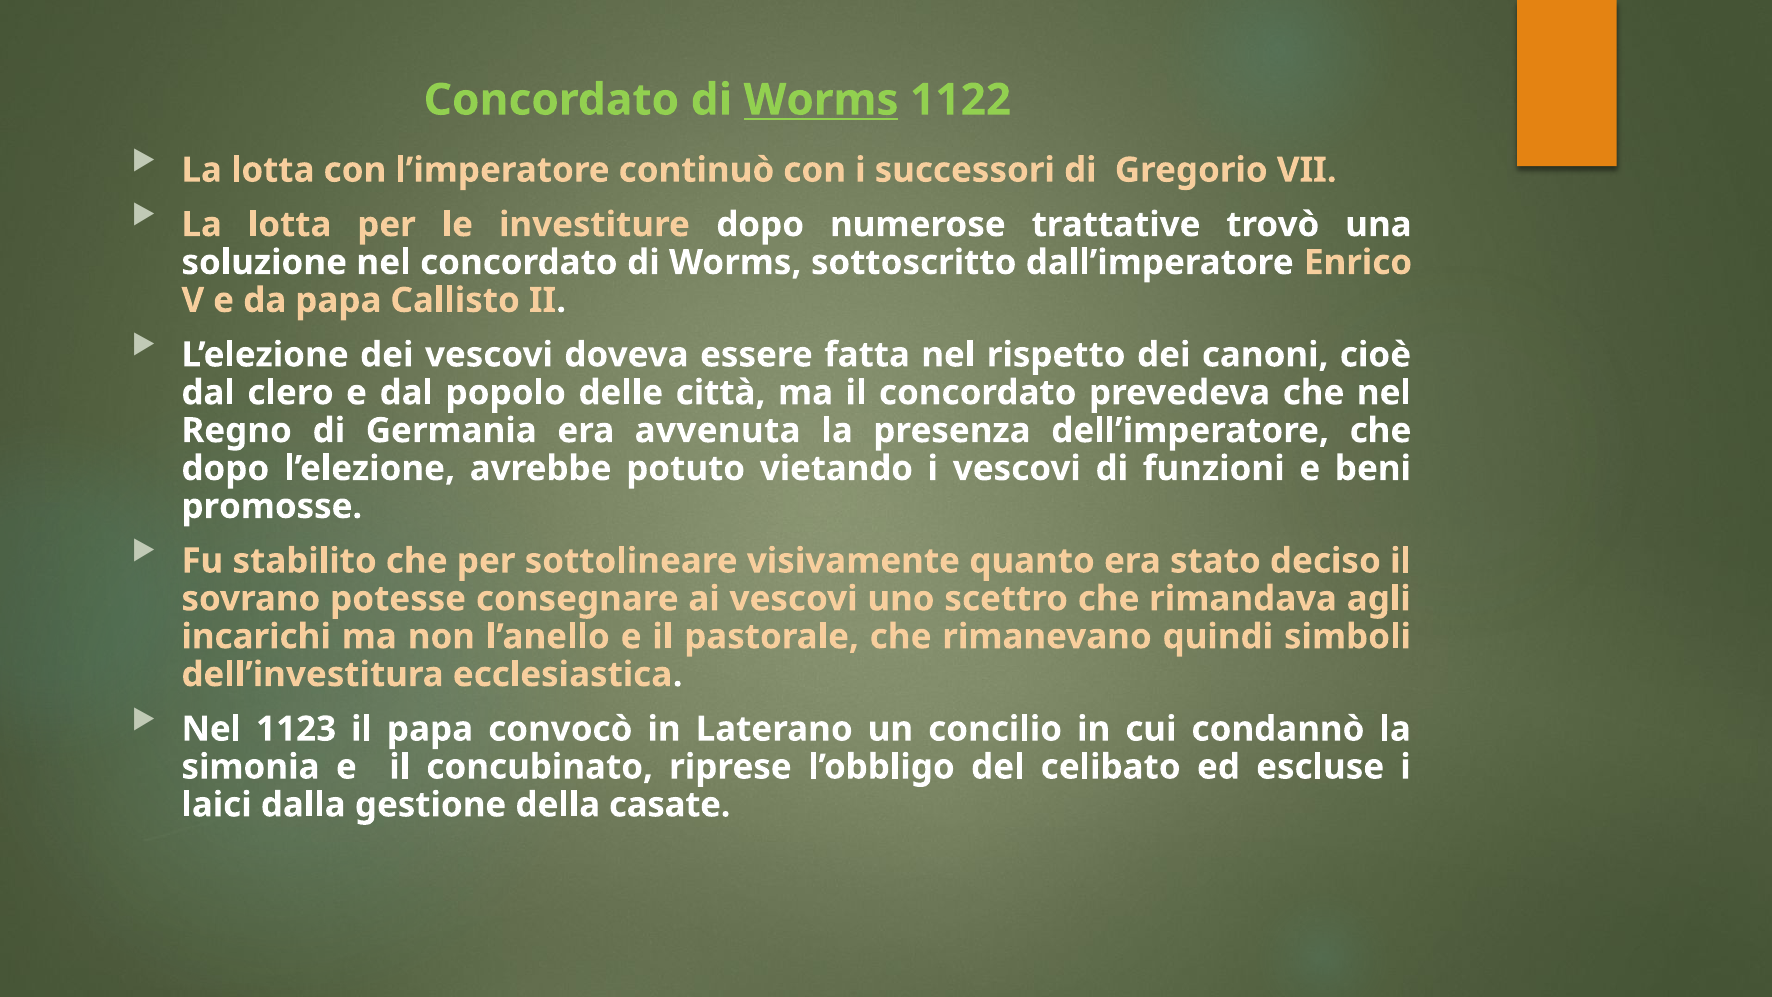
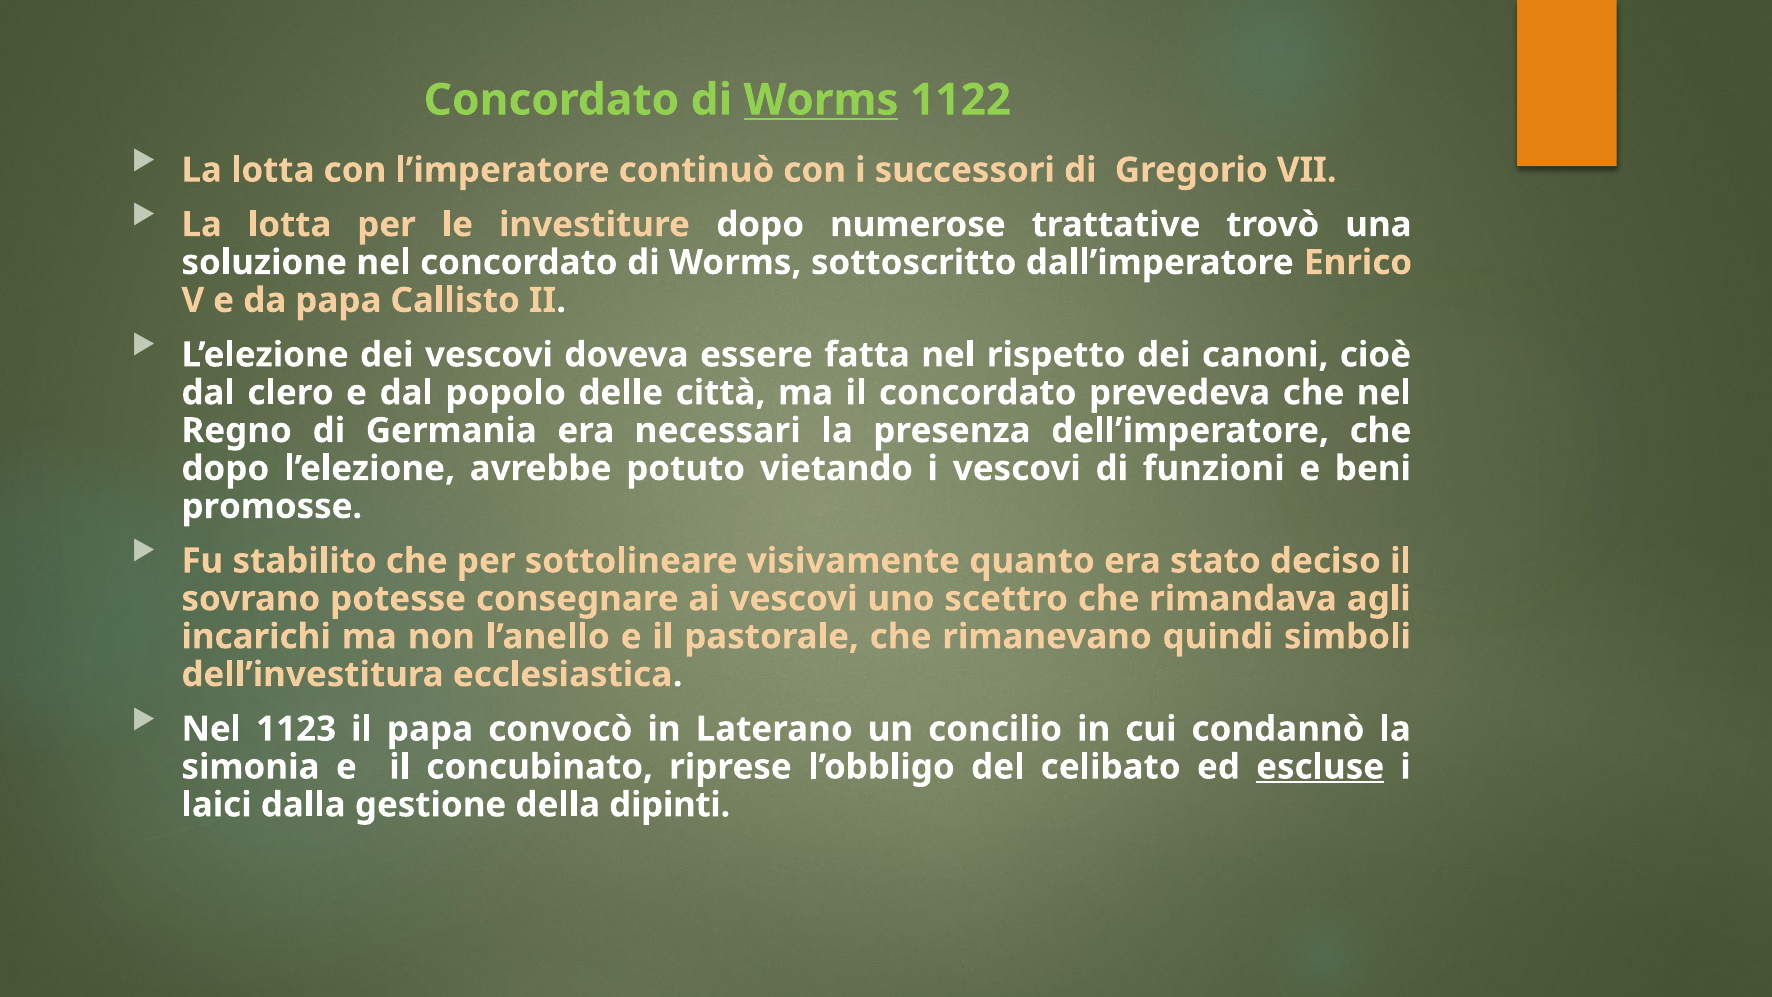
avvenuta: avvenuta -> necessari
escluse underline: none -> present
casate: casate -> dipinti
